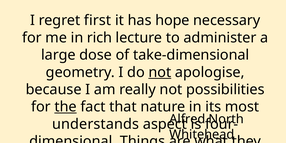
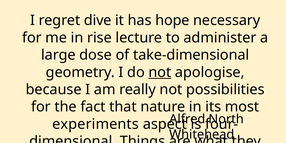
first: first -> dive
rich: rich -> rise
the underline: present -> none
understands: understands -> experiments
